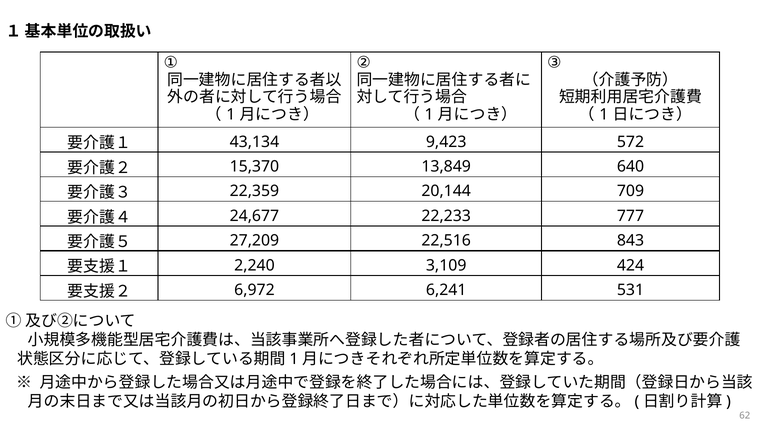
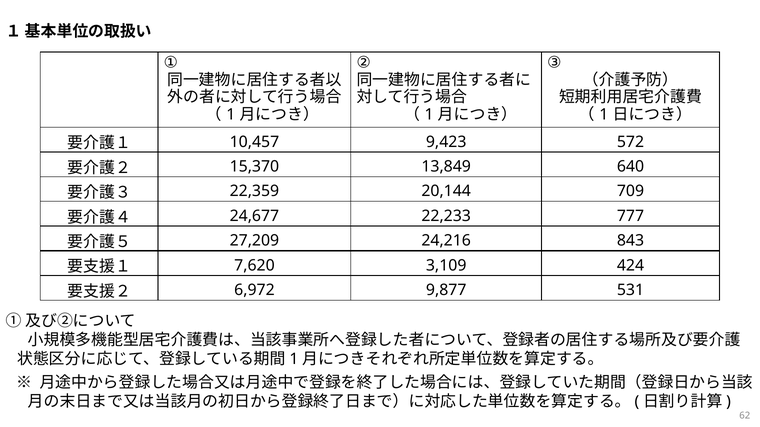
43,134: 43,134 -> 10,457
22,516: 22,516 -> 24,216
2,240: 2,240 -> 7,620
6,241: 6,241 -> 9,877
